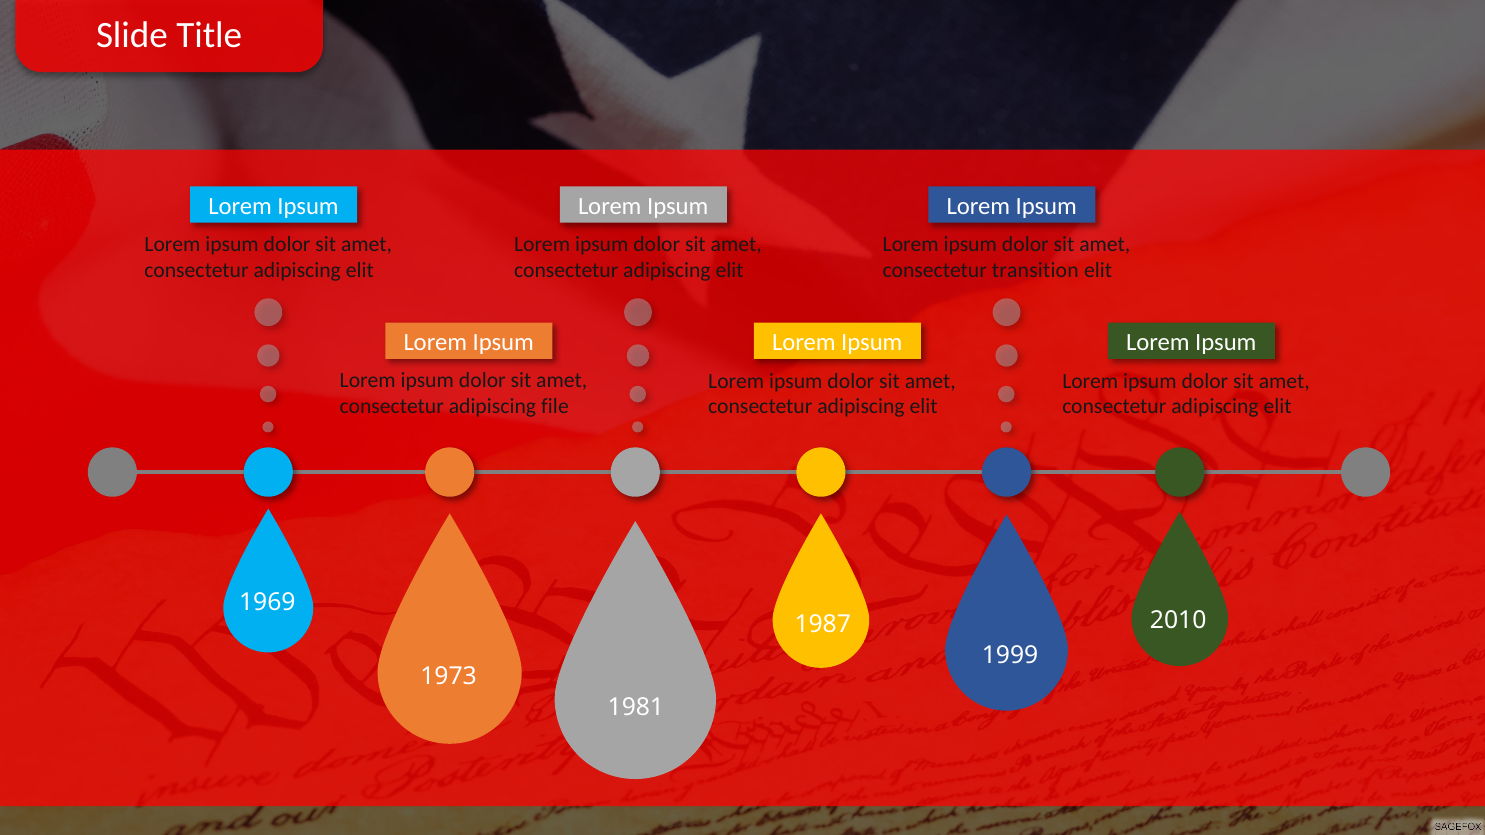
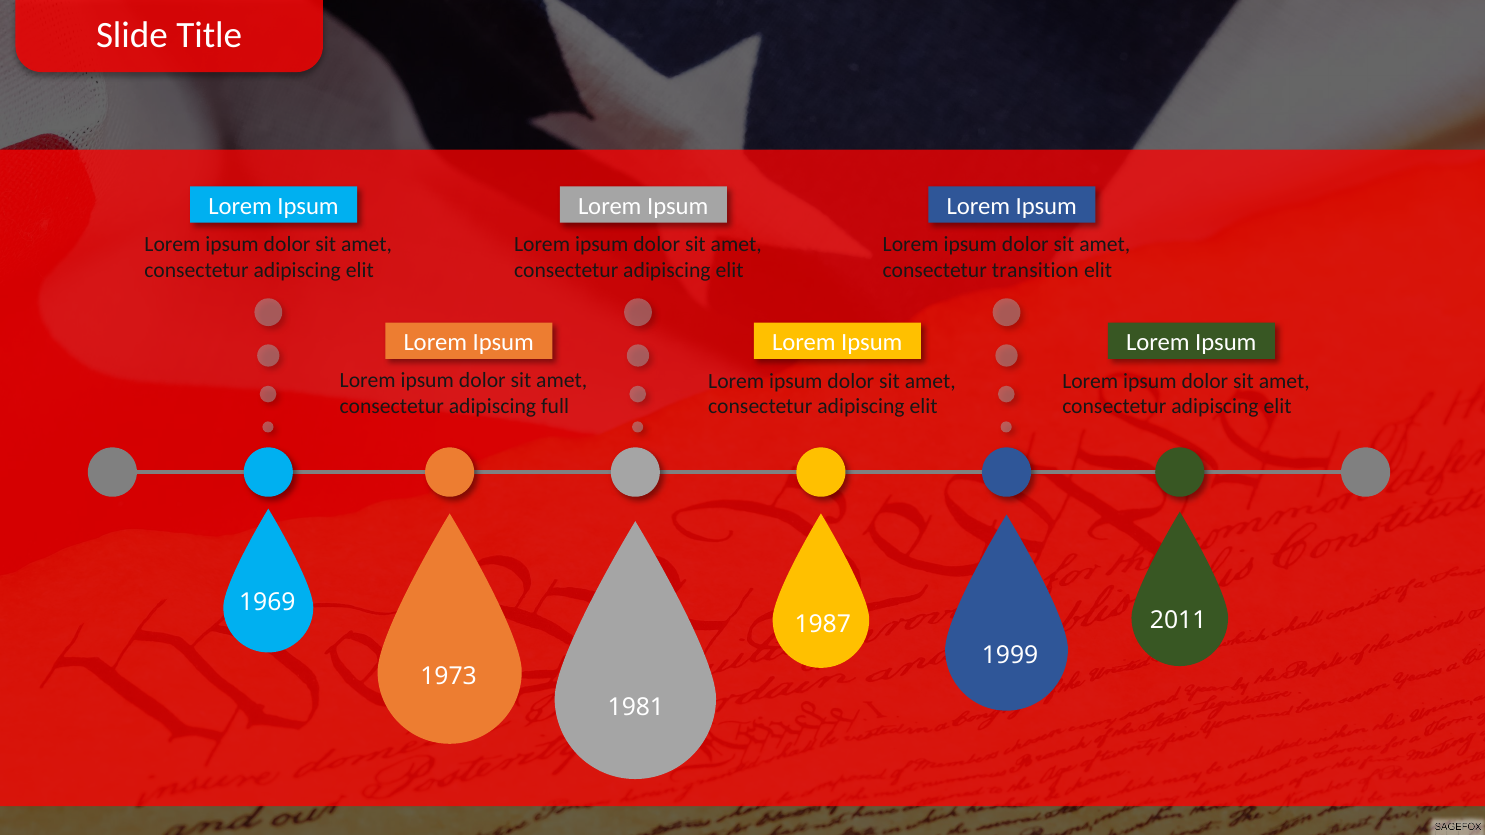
file: file -> full
2010: 2010 -> 2011
